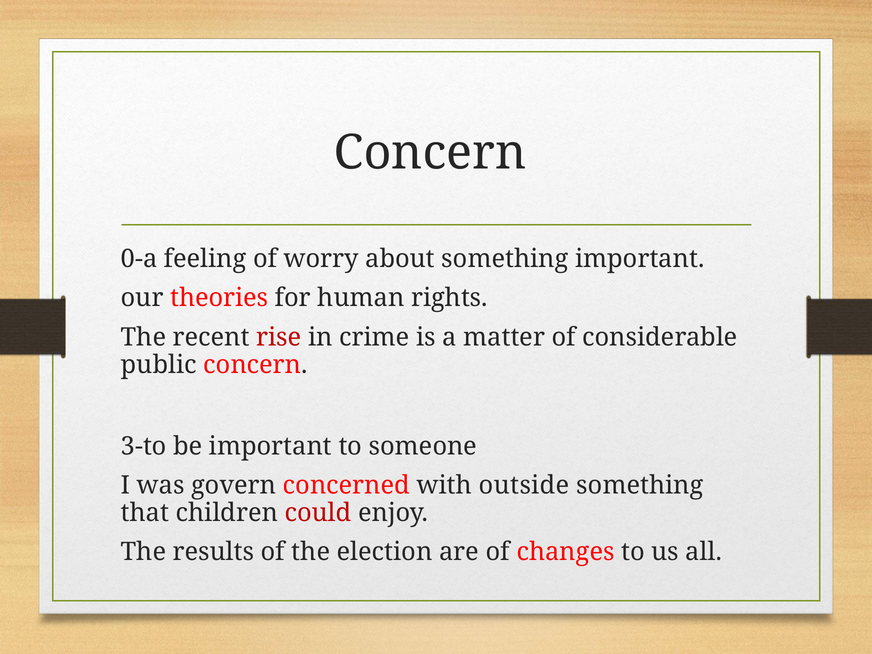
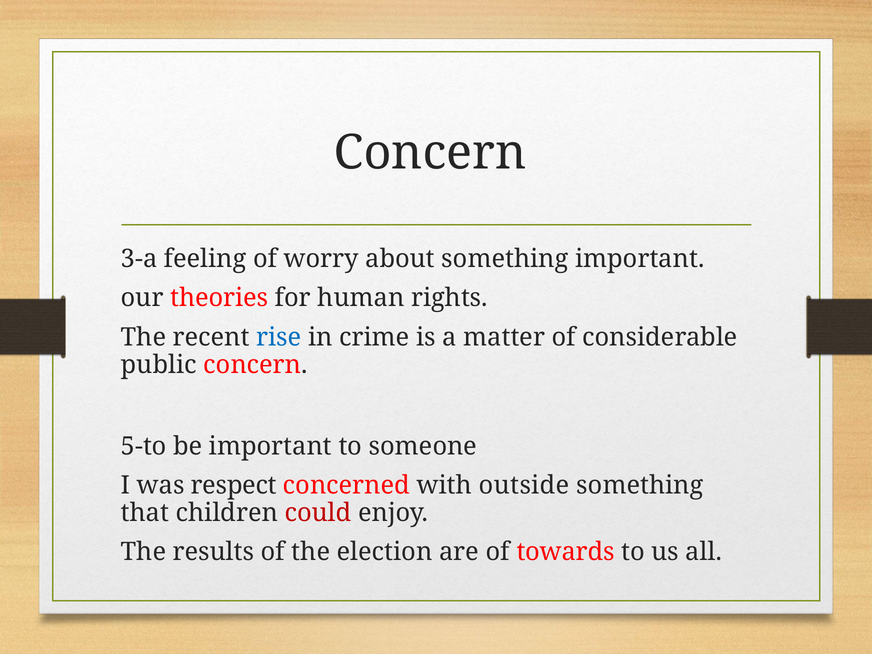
0-a: 0-a -> 3-a
rise colour: red -> blue
3-to: 3-to -> 5-to
govern: govern -> respect
changes: changes -> towards
